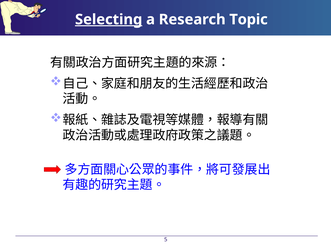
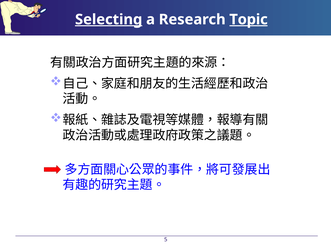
Topic underline: none -> present
